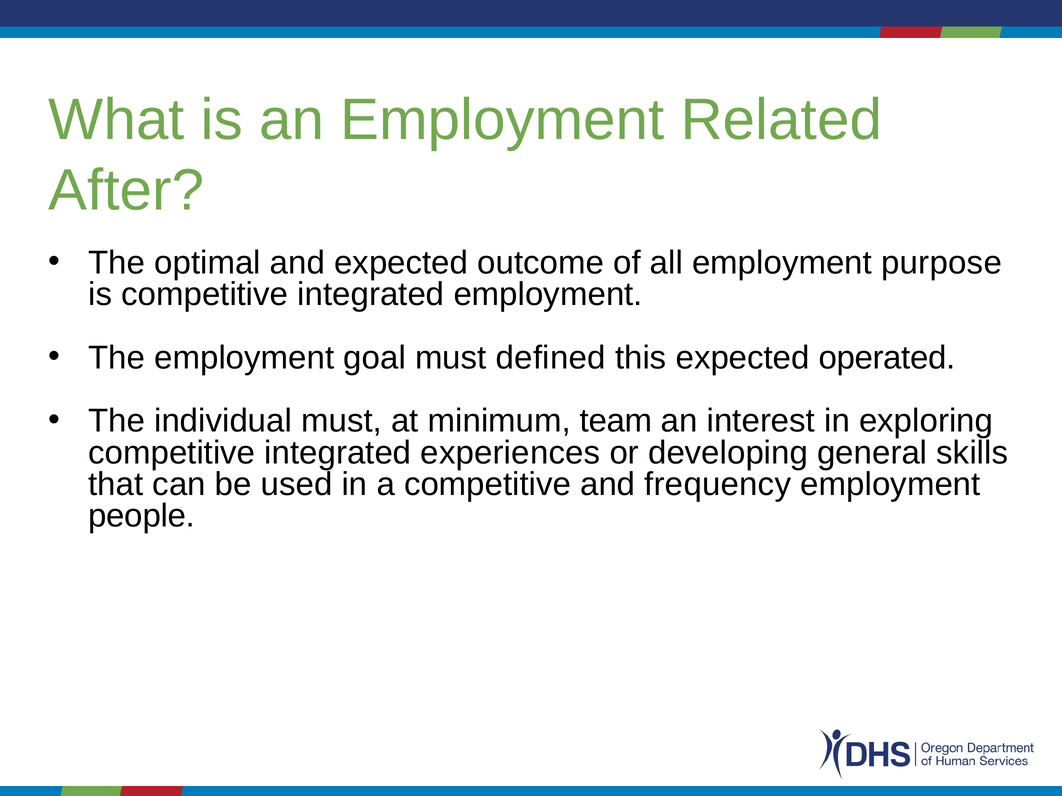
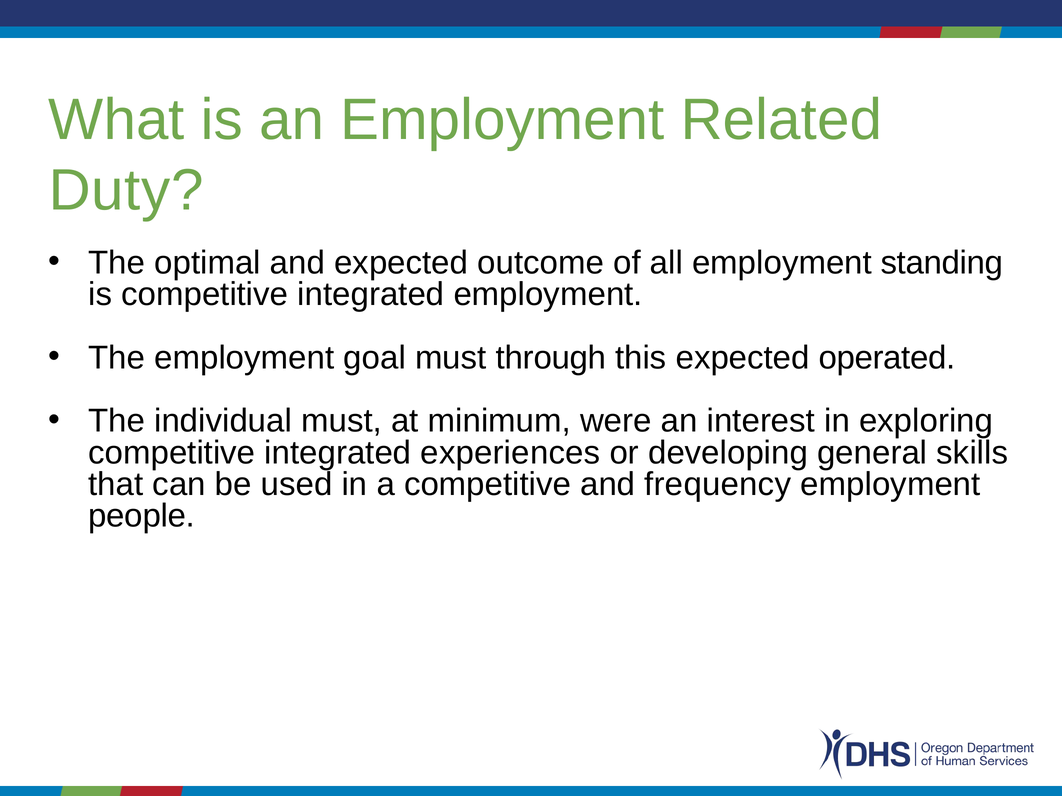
After: After -> Duty
purpose: purpose -> standing
defined: defined -> through
team: team -> were
